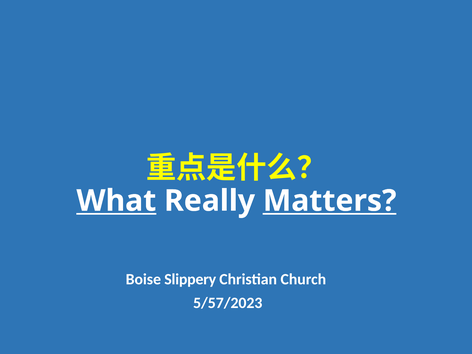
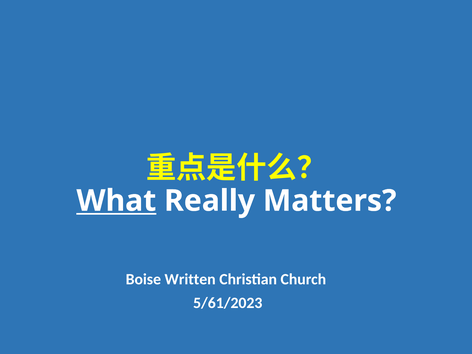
Matters underline: present -> none
Slippery: Slippery -> Written
5/57/2023: 5/57/2023 -> 5/61/2023
